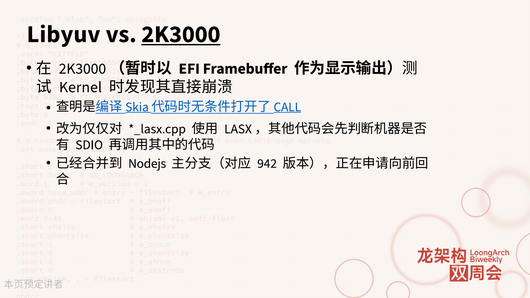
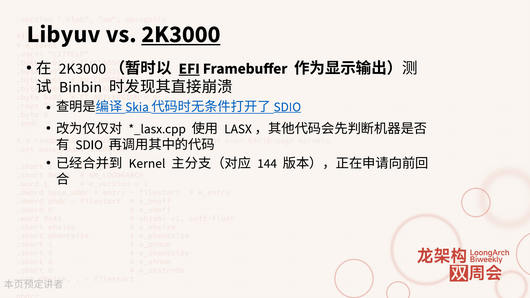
EFI underline: none -> present
Kernel: Kernel -> Binbin
CALL at (287, 107): CALL -> SDIO
Nodejs: Nodejs -> Kernel
942: 942 -> 144
